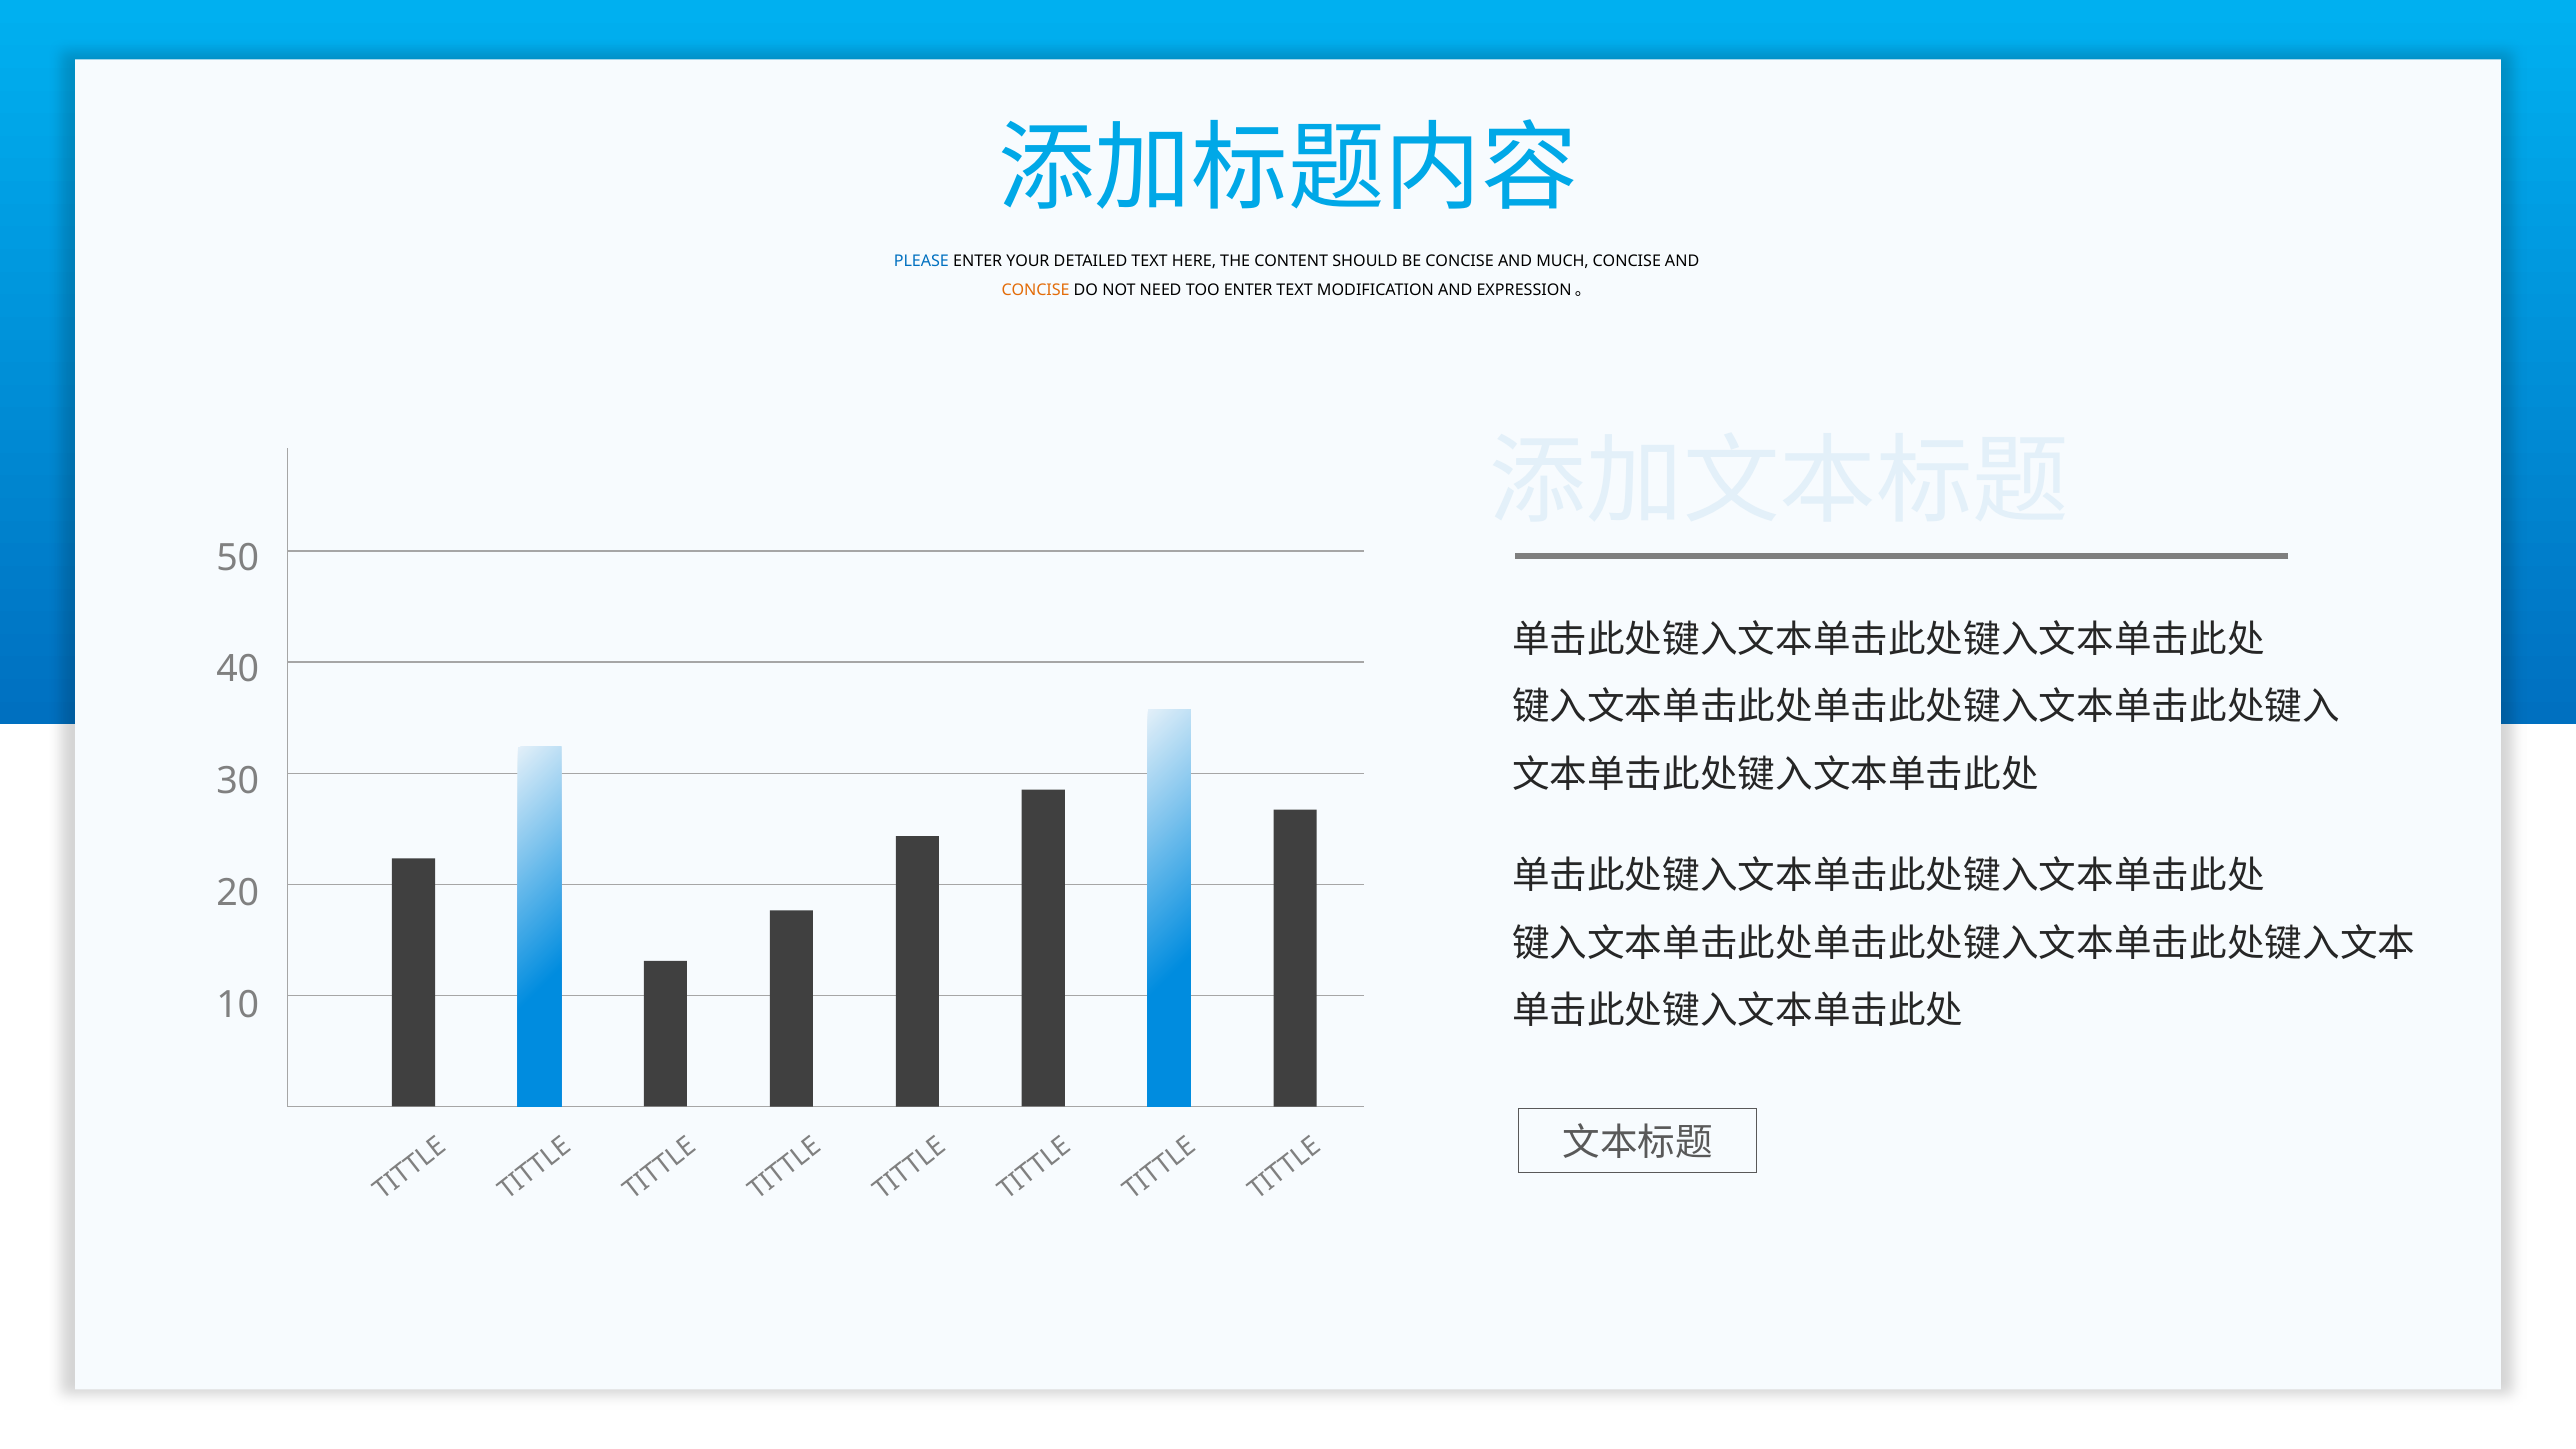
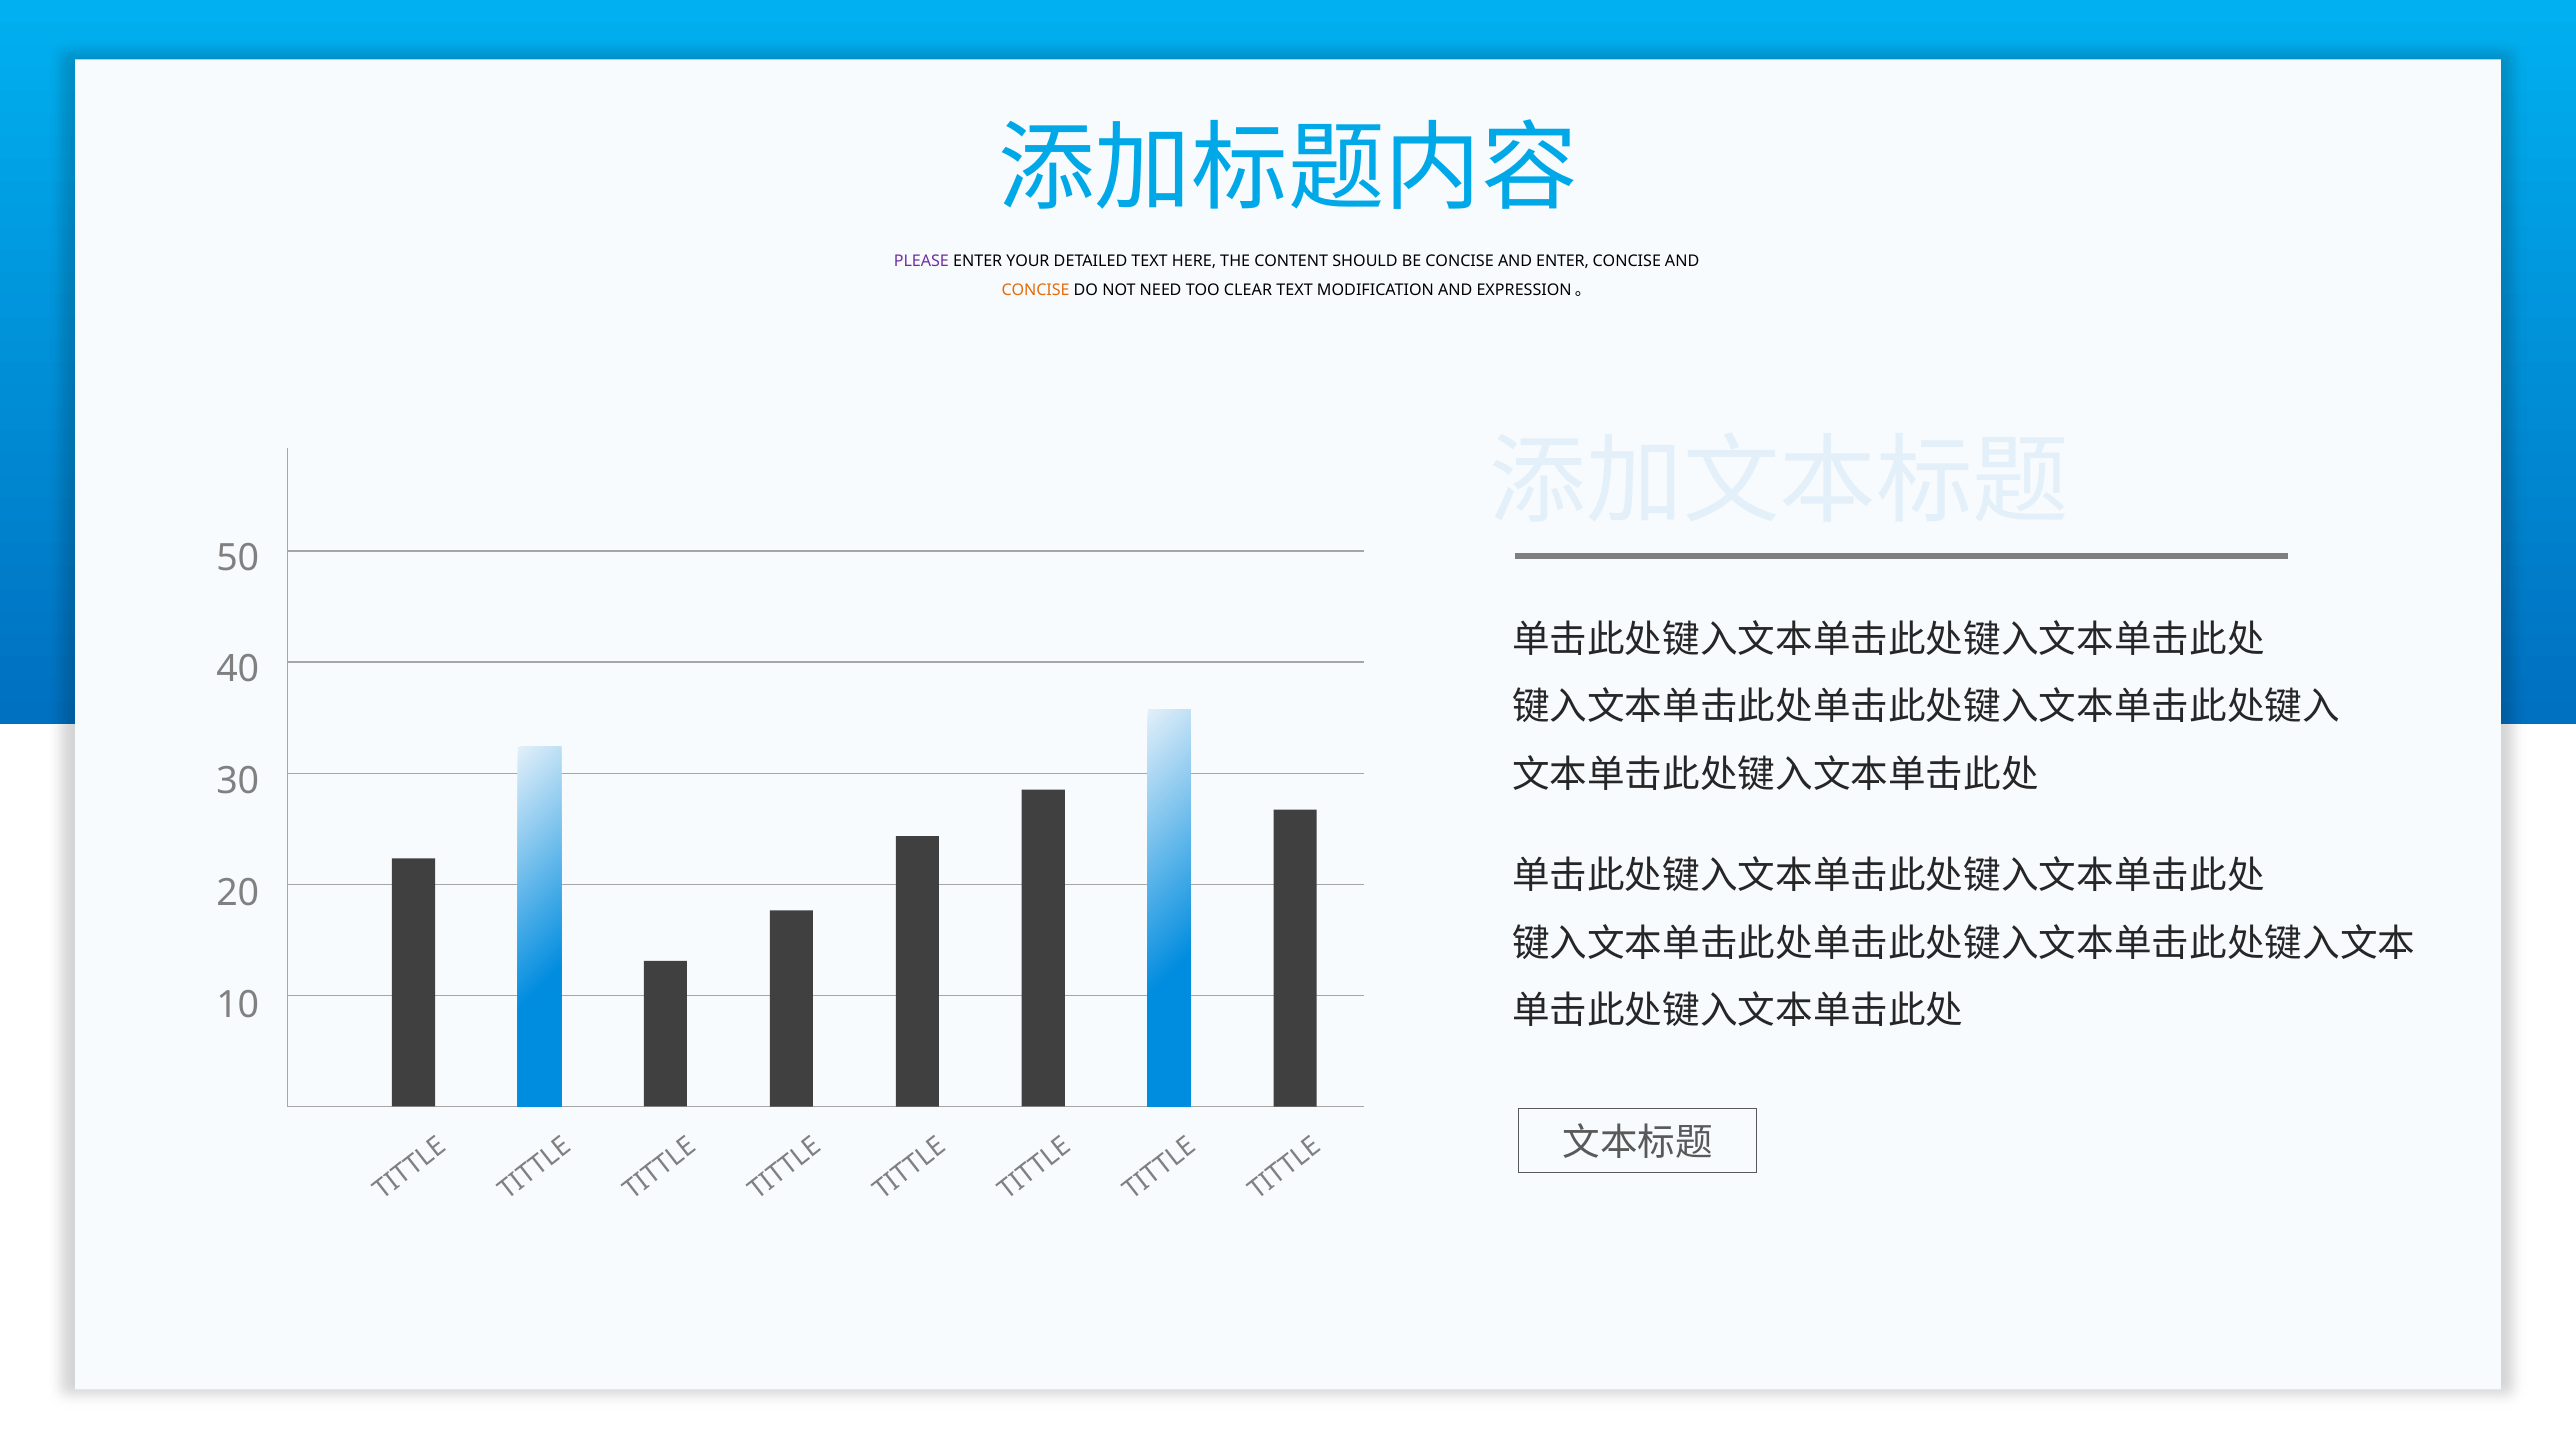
PLEASE colour: blue -> purple
AND MUCH: MUCH -> ENTER
TOO ENTER: ENTER -> CLEAR
